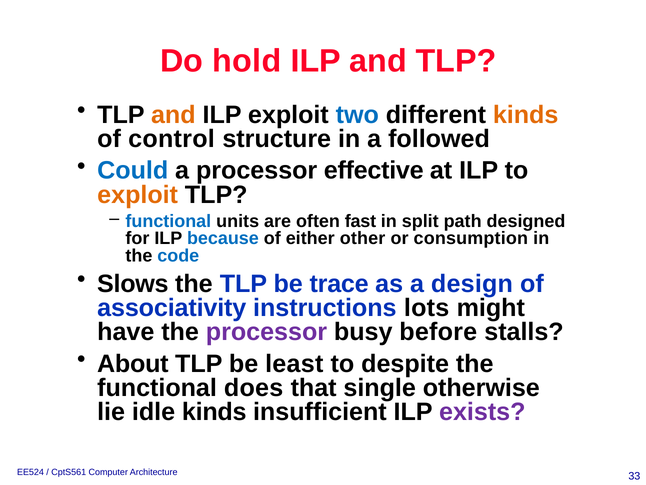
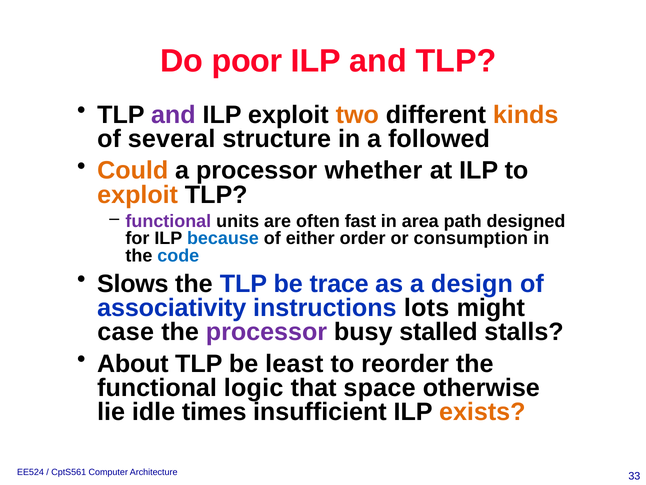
hold: hold -> poor
and at (173, 115) colour: orange -> purple
two colour: blue -> orange
control: control -> several
Could colour: blue -> orange
effective: effective -> whether
functional at (168, 221) colour: blue -> purple
split: split -> area
other: other -> order
have: have -> case
before: before -> stalled
despite: despite -> reorder
does: does -> logic
single: single -> space
idle kinds: kinds -> times
exists colour: purple -> orange
